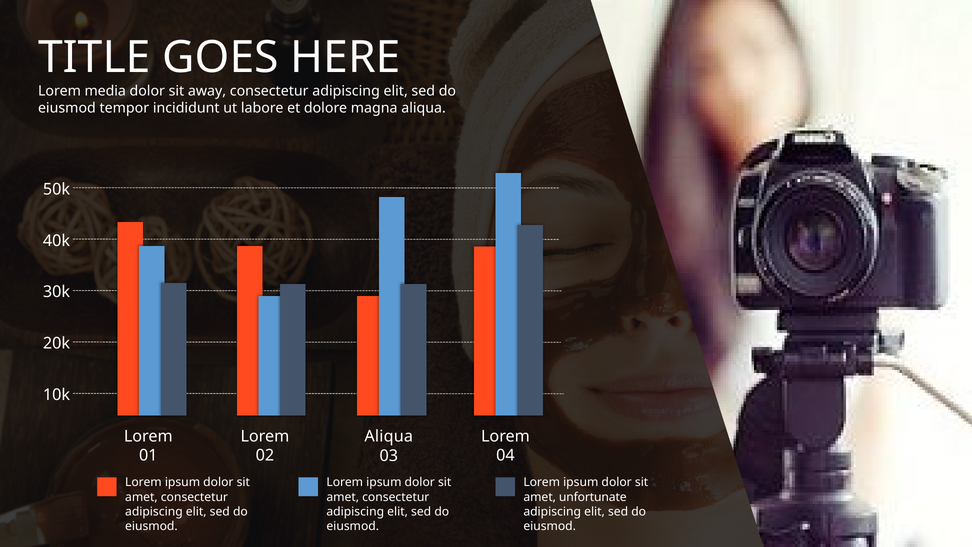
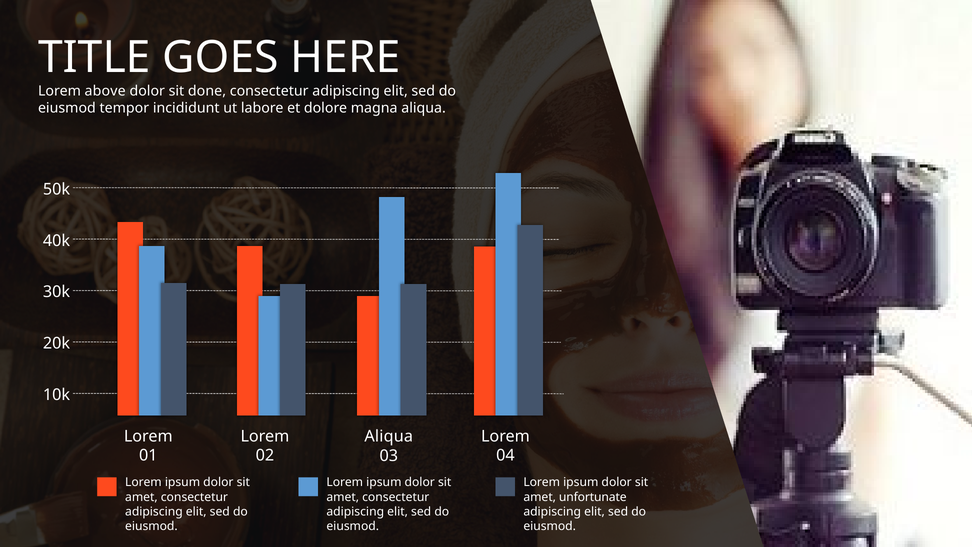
media: media -> above
away: away -> done
